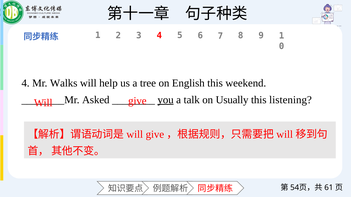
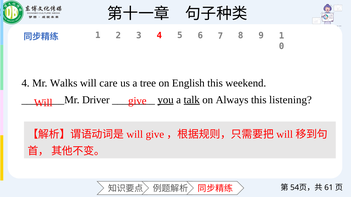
help: help -> care
Asked: Asked -> Driver
talk underline: none -> present
Usually: Usually -> Always
